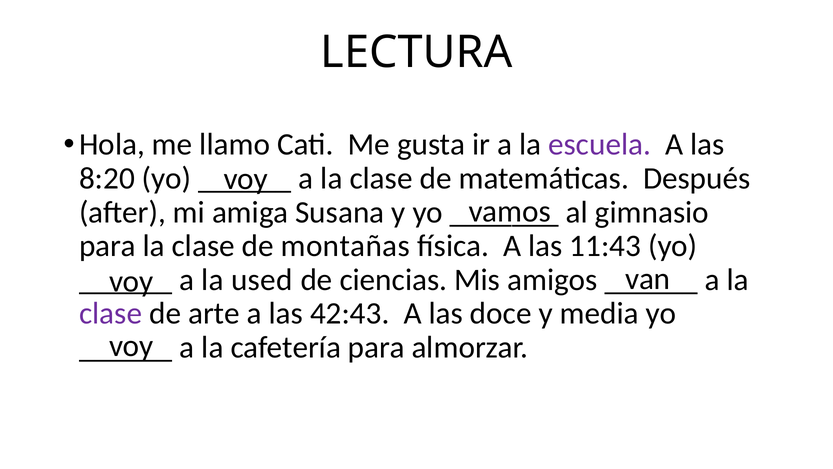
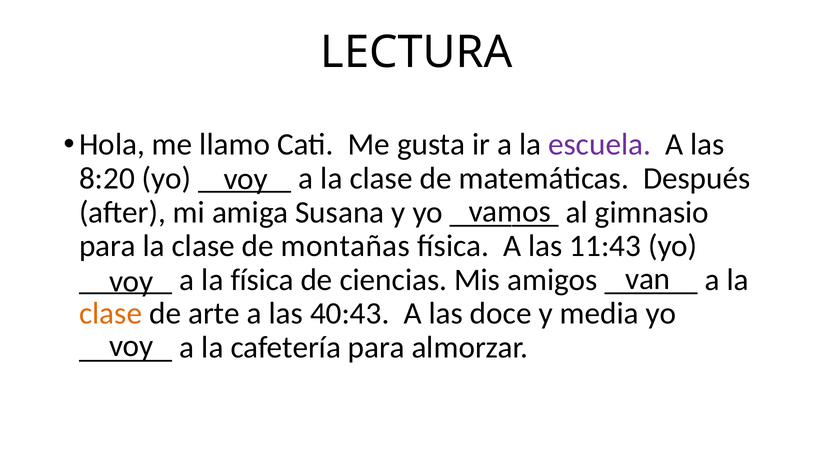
la used: used -> física
clase at (111, 313) colour: purple -> orange
42:43: 42:43 -> 40:43
